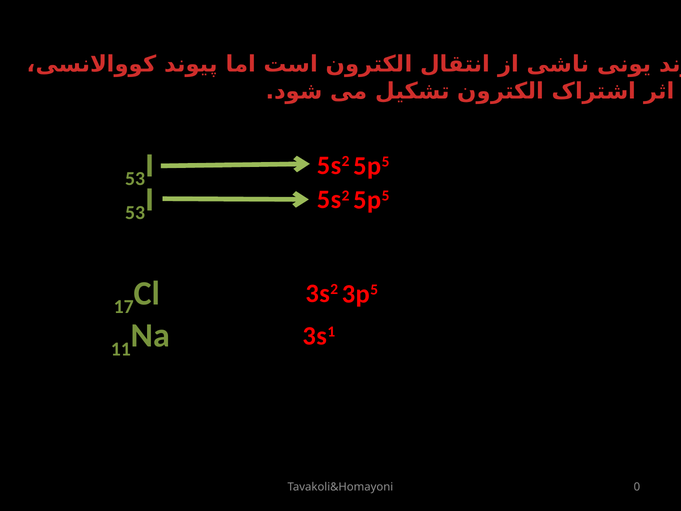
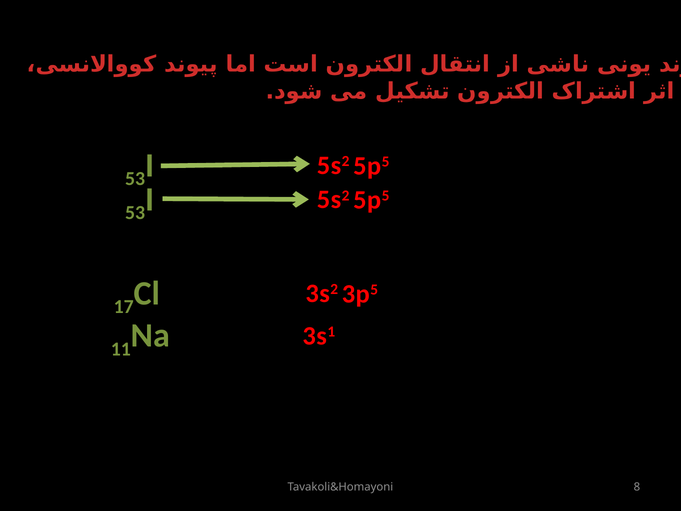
0: 0 -> 8
